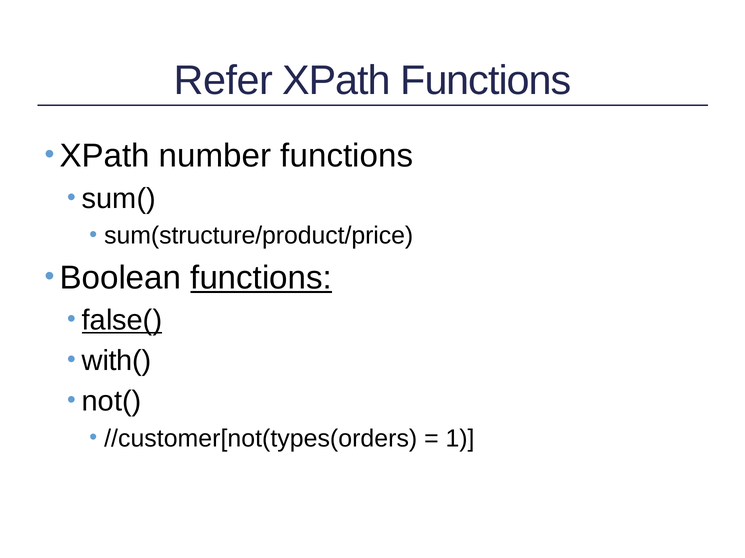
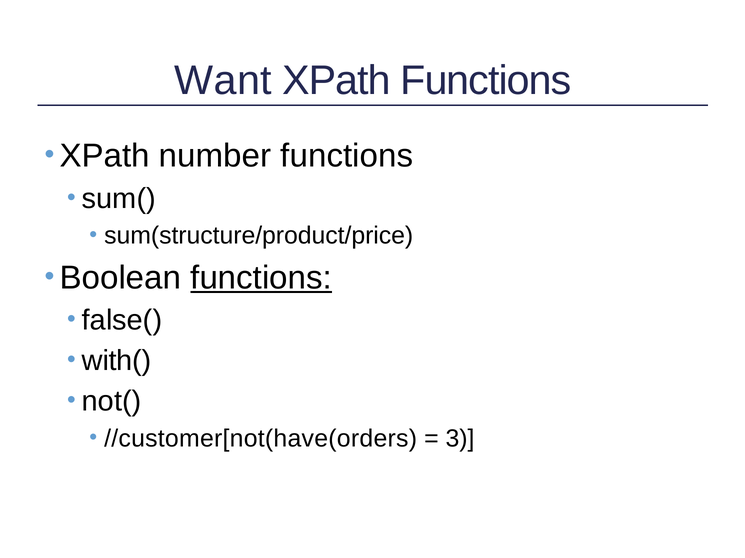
Refer: Refer -> Want
false( underline: present -> none
//customer[not(types(orders: //customer[not(types(orders -> //customer[not(have(orders
1: 1 -> 3
